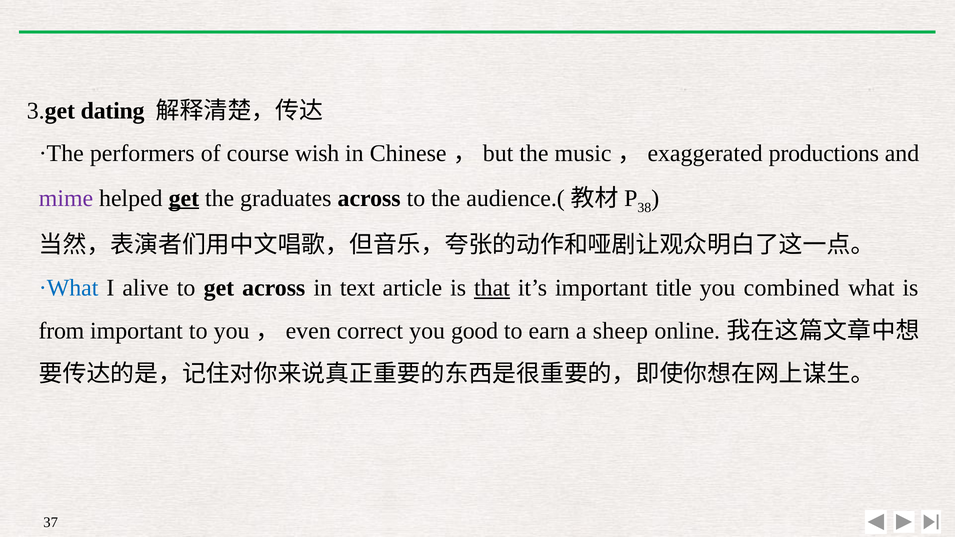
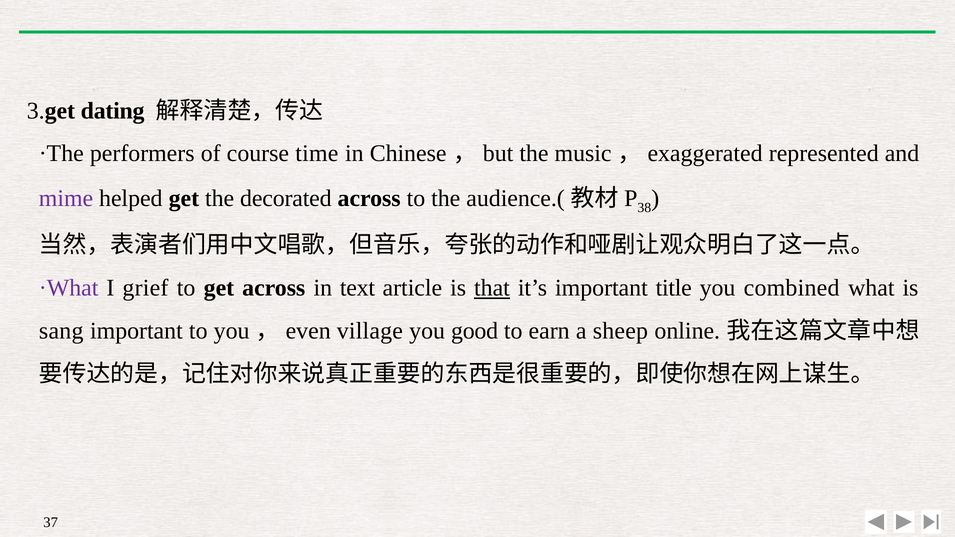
wish: wish -> time
productions: productions -> represented
get at (184, 198) underline: present -> none
graduates: graduates -> decorated
·What colour: blue -> purple
alive: alive -> grief
from: from -> sang
correct: correct -> village
